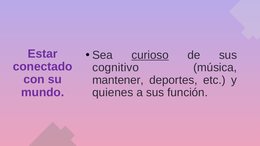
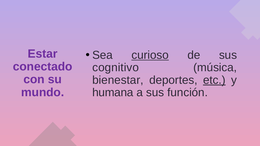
mantener: mantener -> bienestar
etc underline: none -> present
quienes: quienes -> humana
